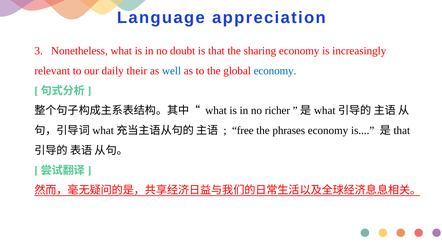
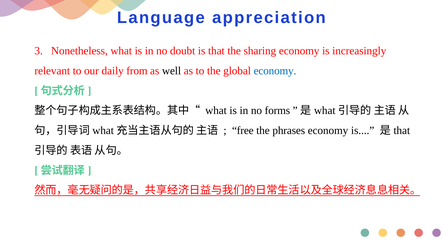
their: their -> from
well colour: blue -> black
richer: richer -> forms
